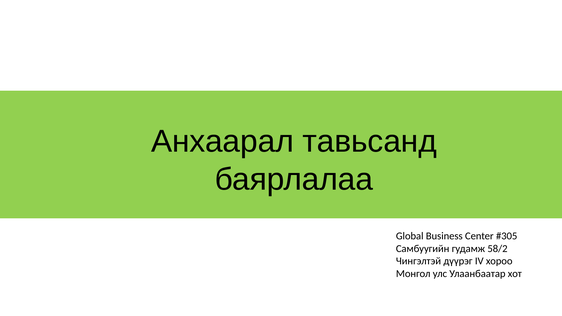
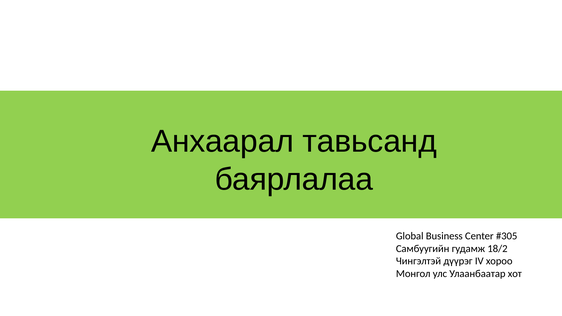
58/2: 58/2 -> 18/2
